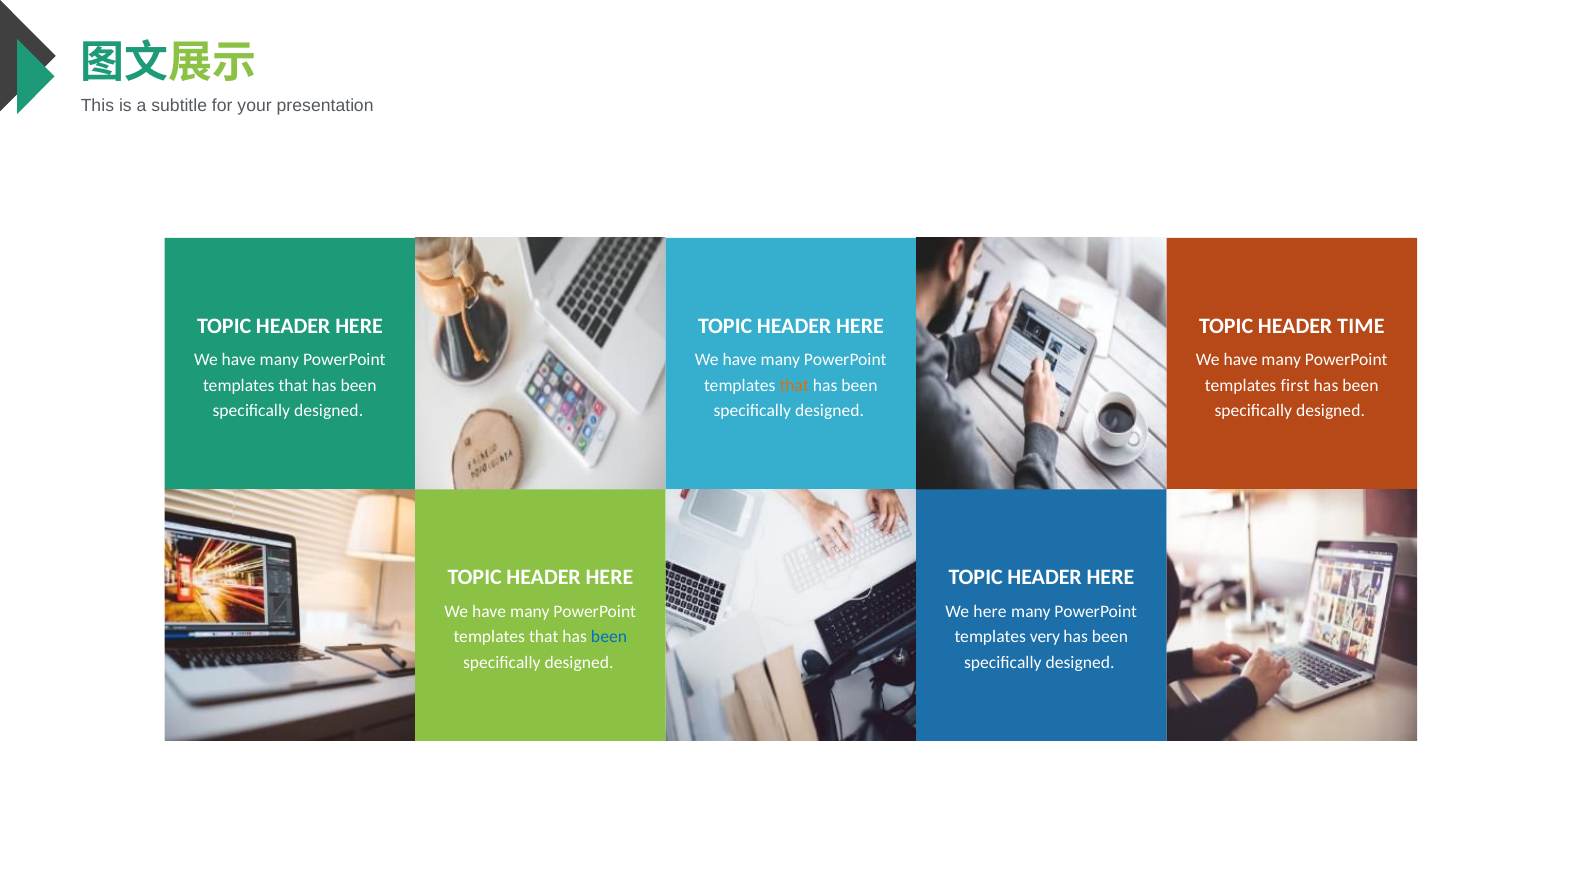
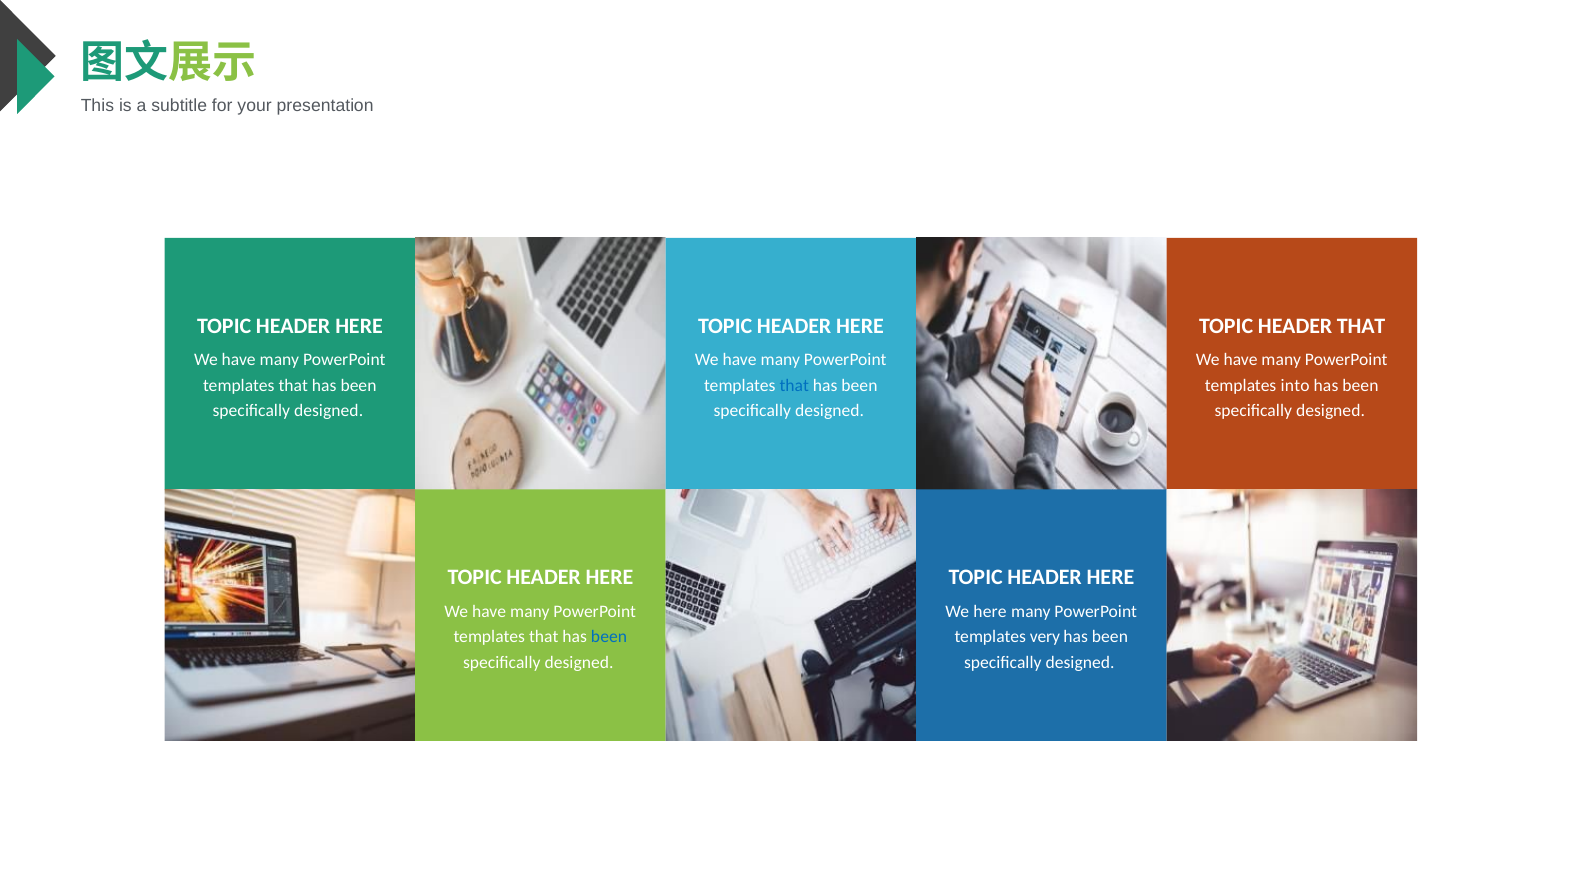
HEADER TIME: TIME -> THAT
that at (794, 385) colour: orange -> blue
first: first -> into
